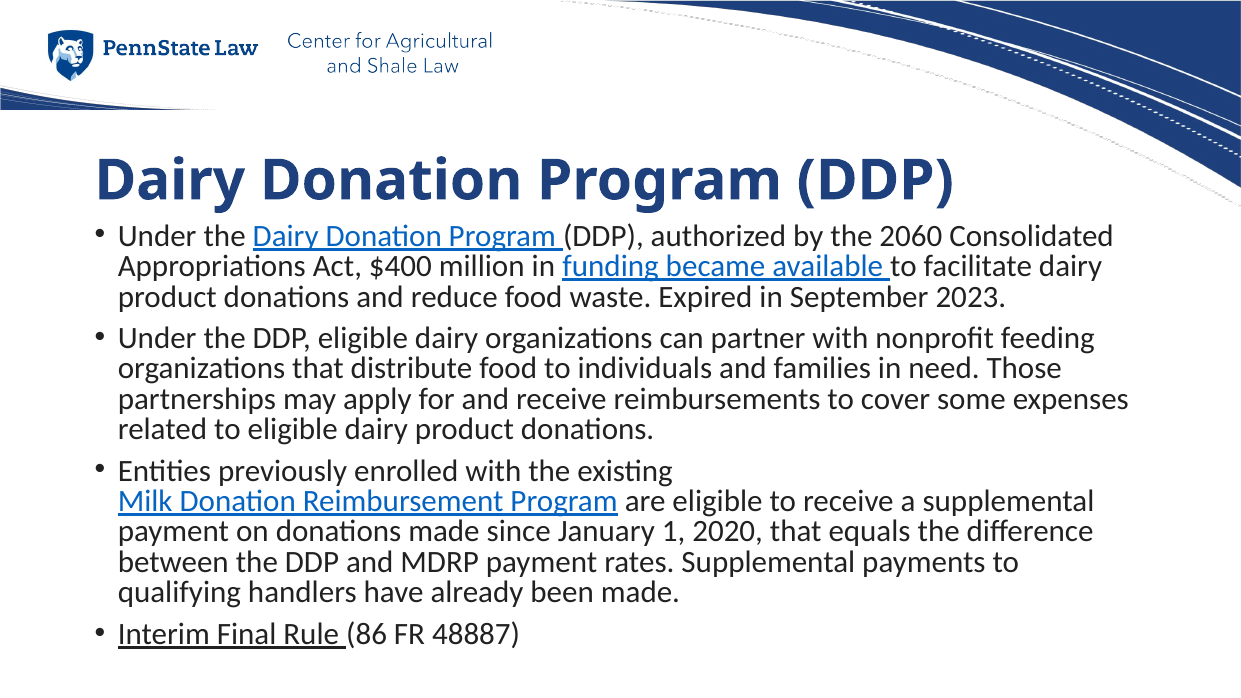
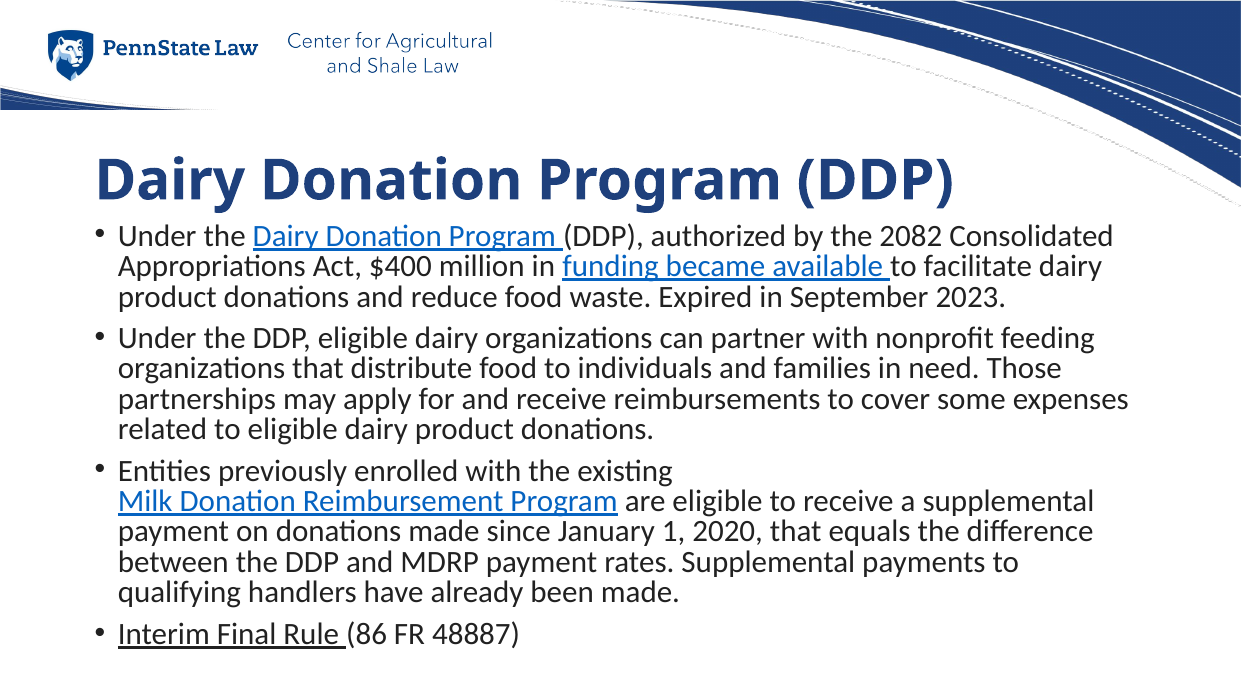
2060: 2060 -> 2082
